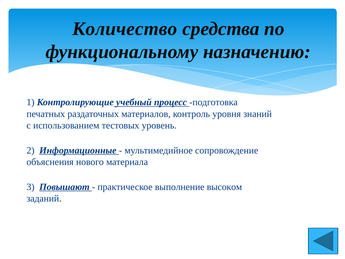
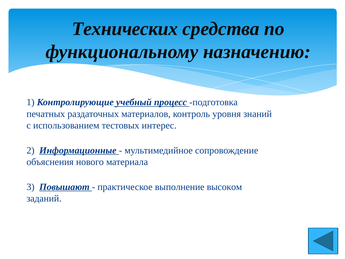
Количество: Количество -> Технических
уровень: уровень -> интерес
